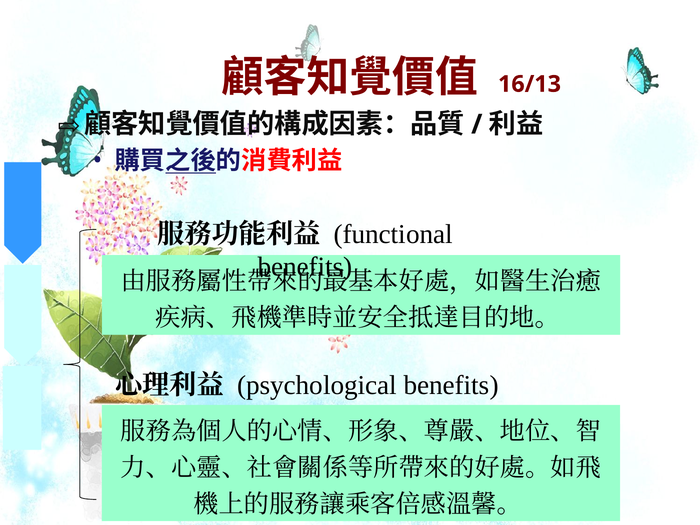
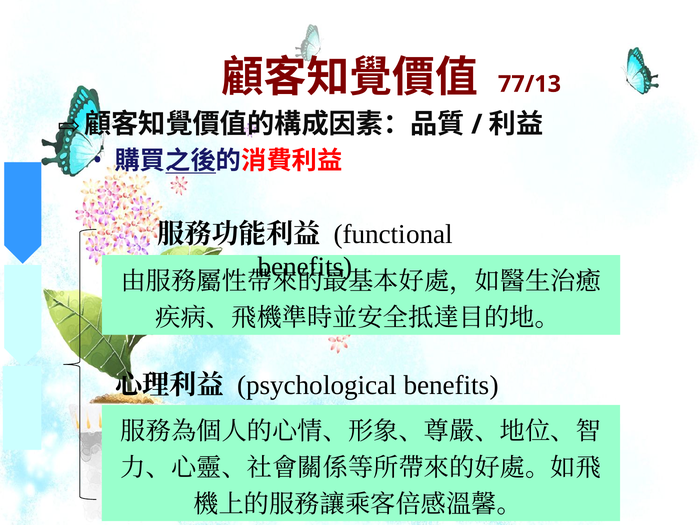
16/13: 16/13 -> 77/13
